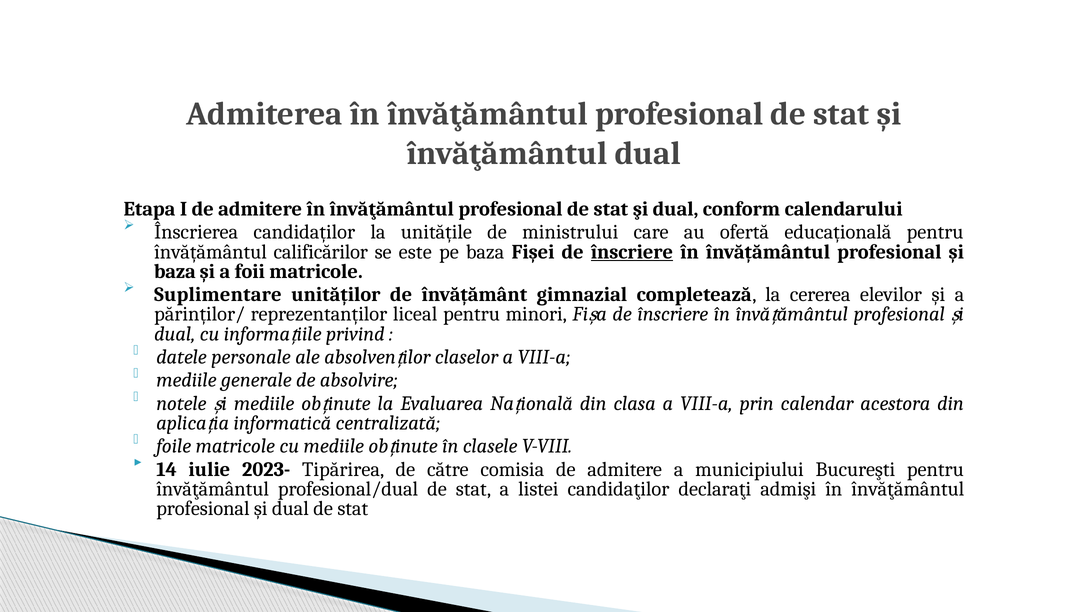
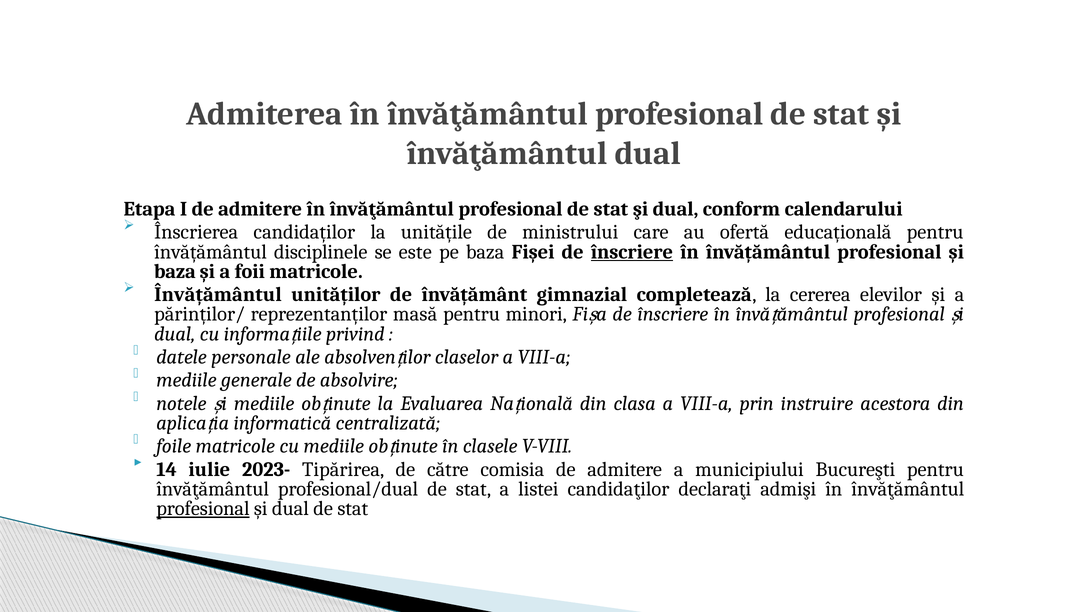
calificărilor: calificărilor -> disciplinele
Suplimentare at (218, 295): Suplimentare -> Învățământul
liceal: liceal -> masă
calendar: calendar -> instruire
profesional at (203, 509) underline: none -> present
